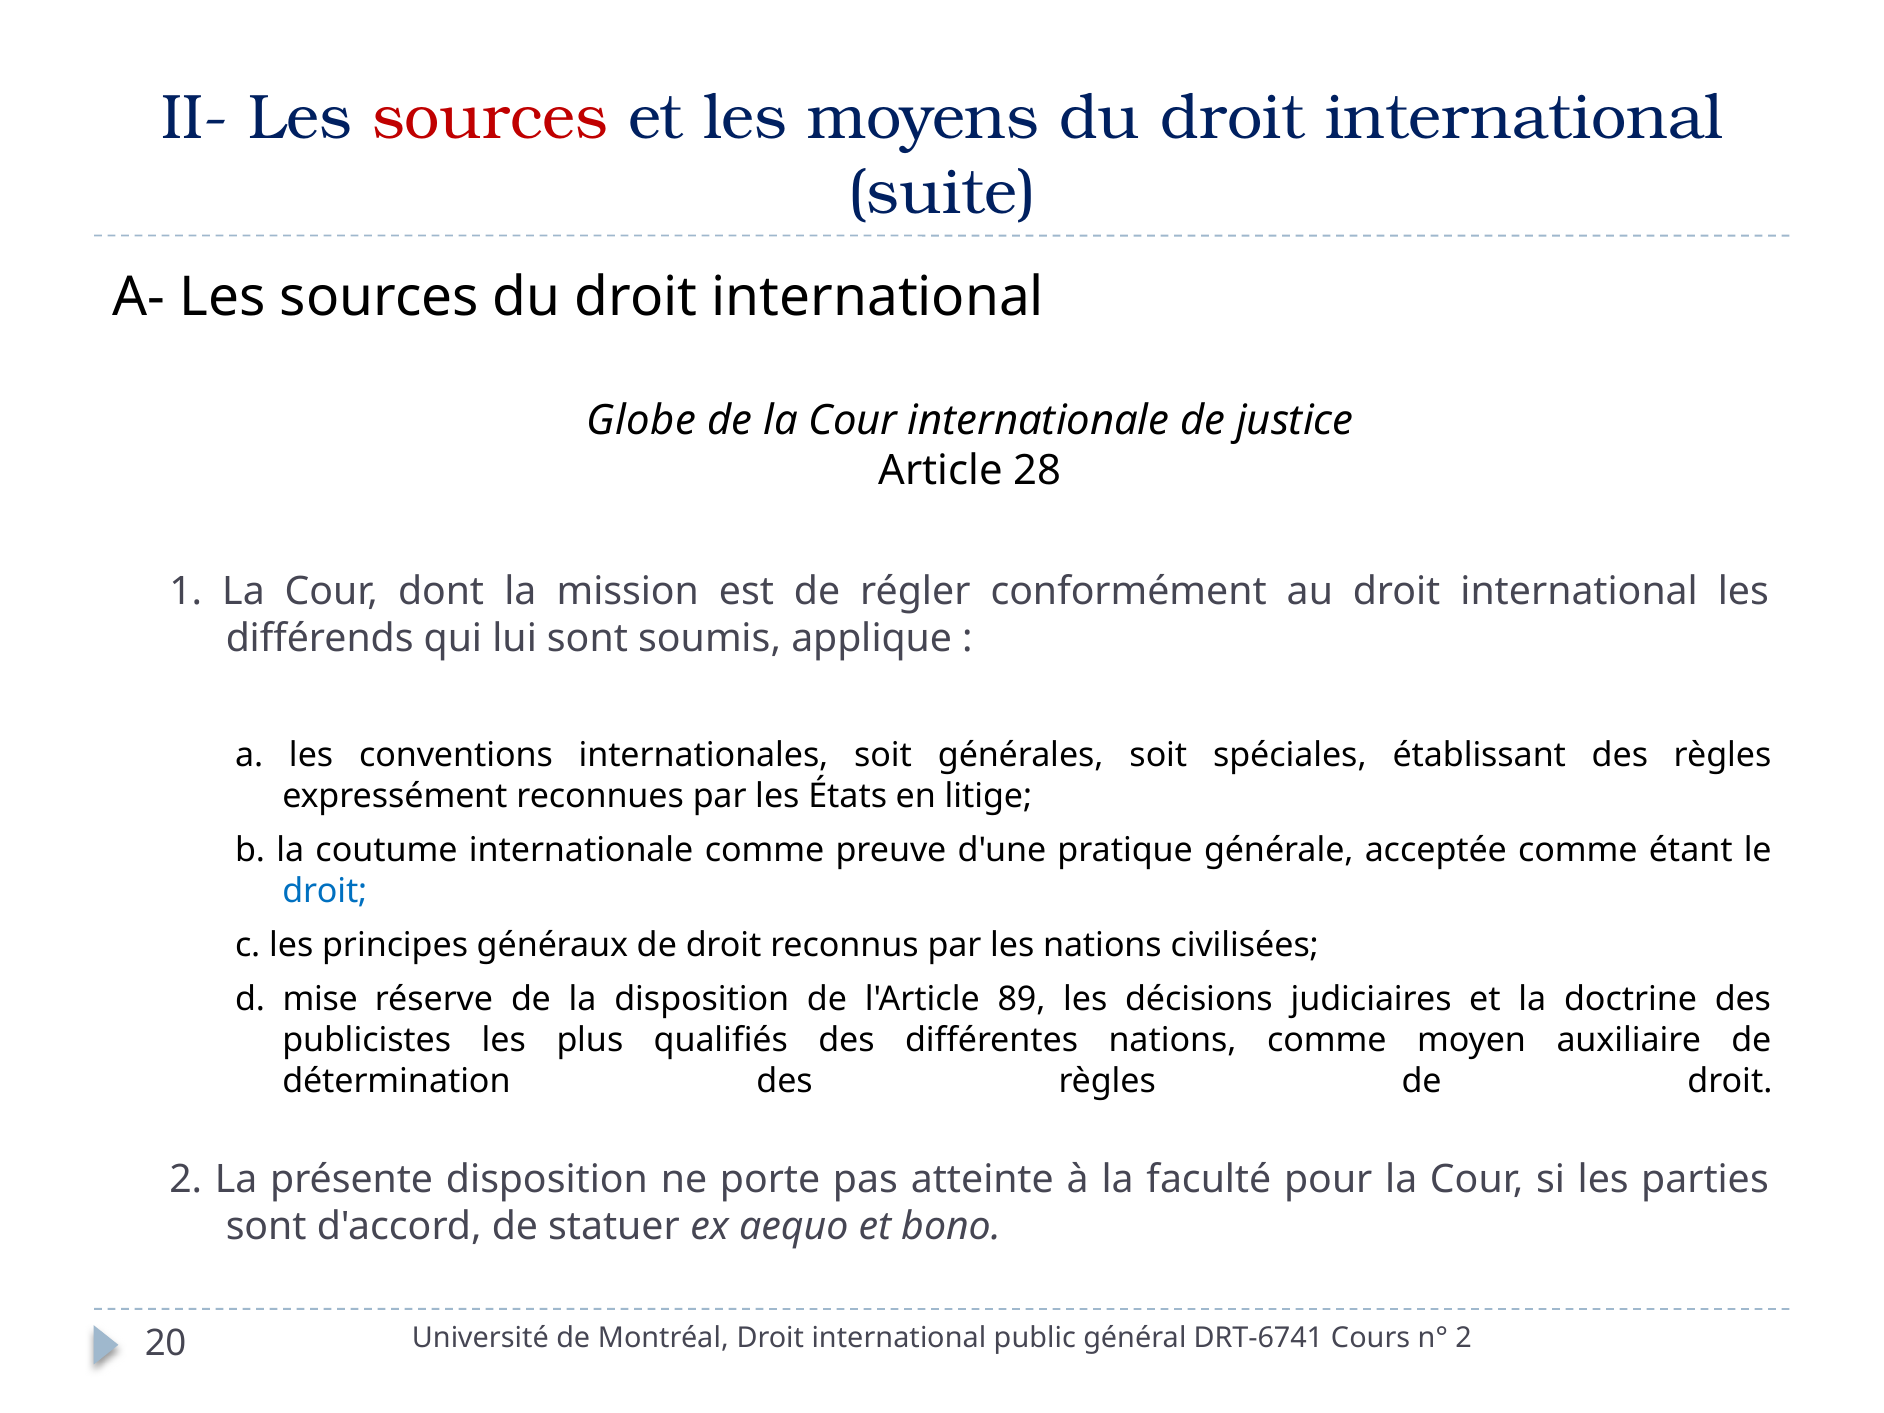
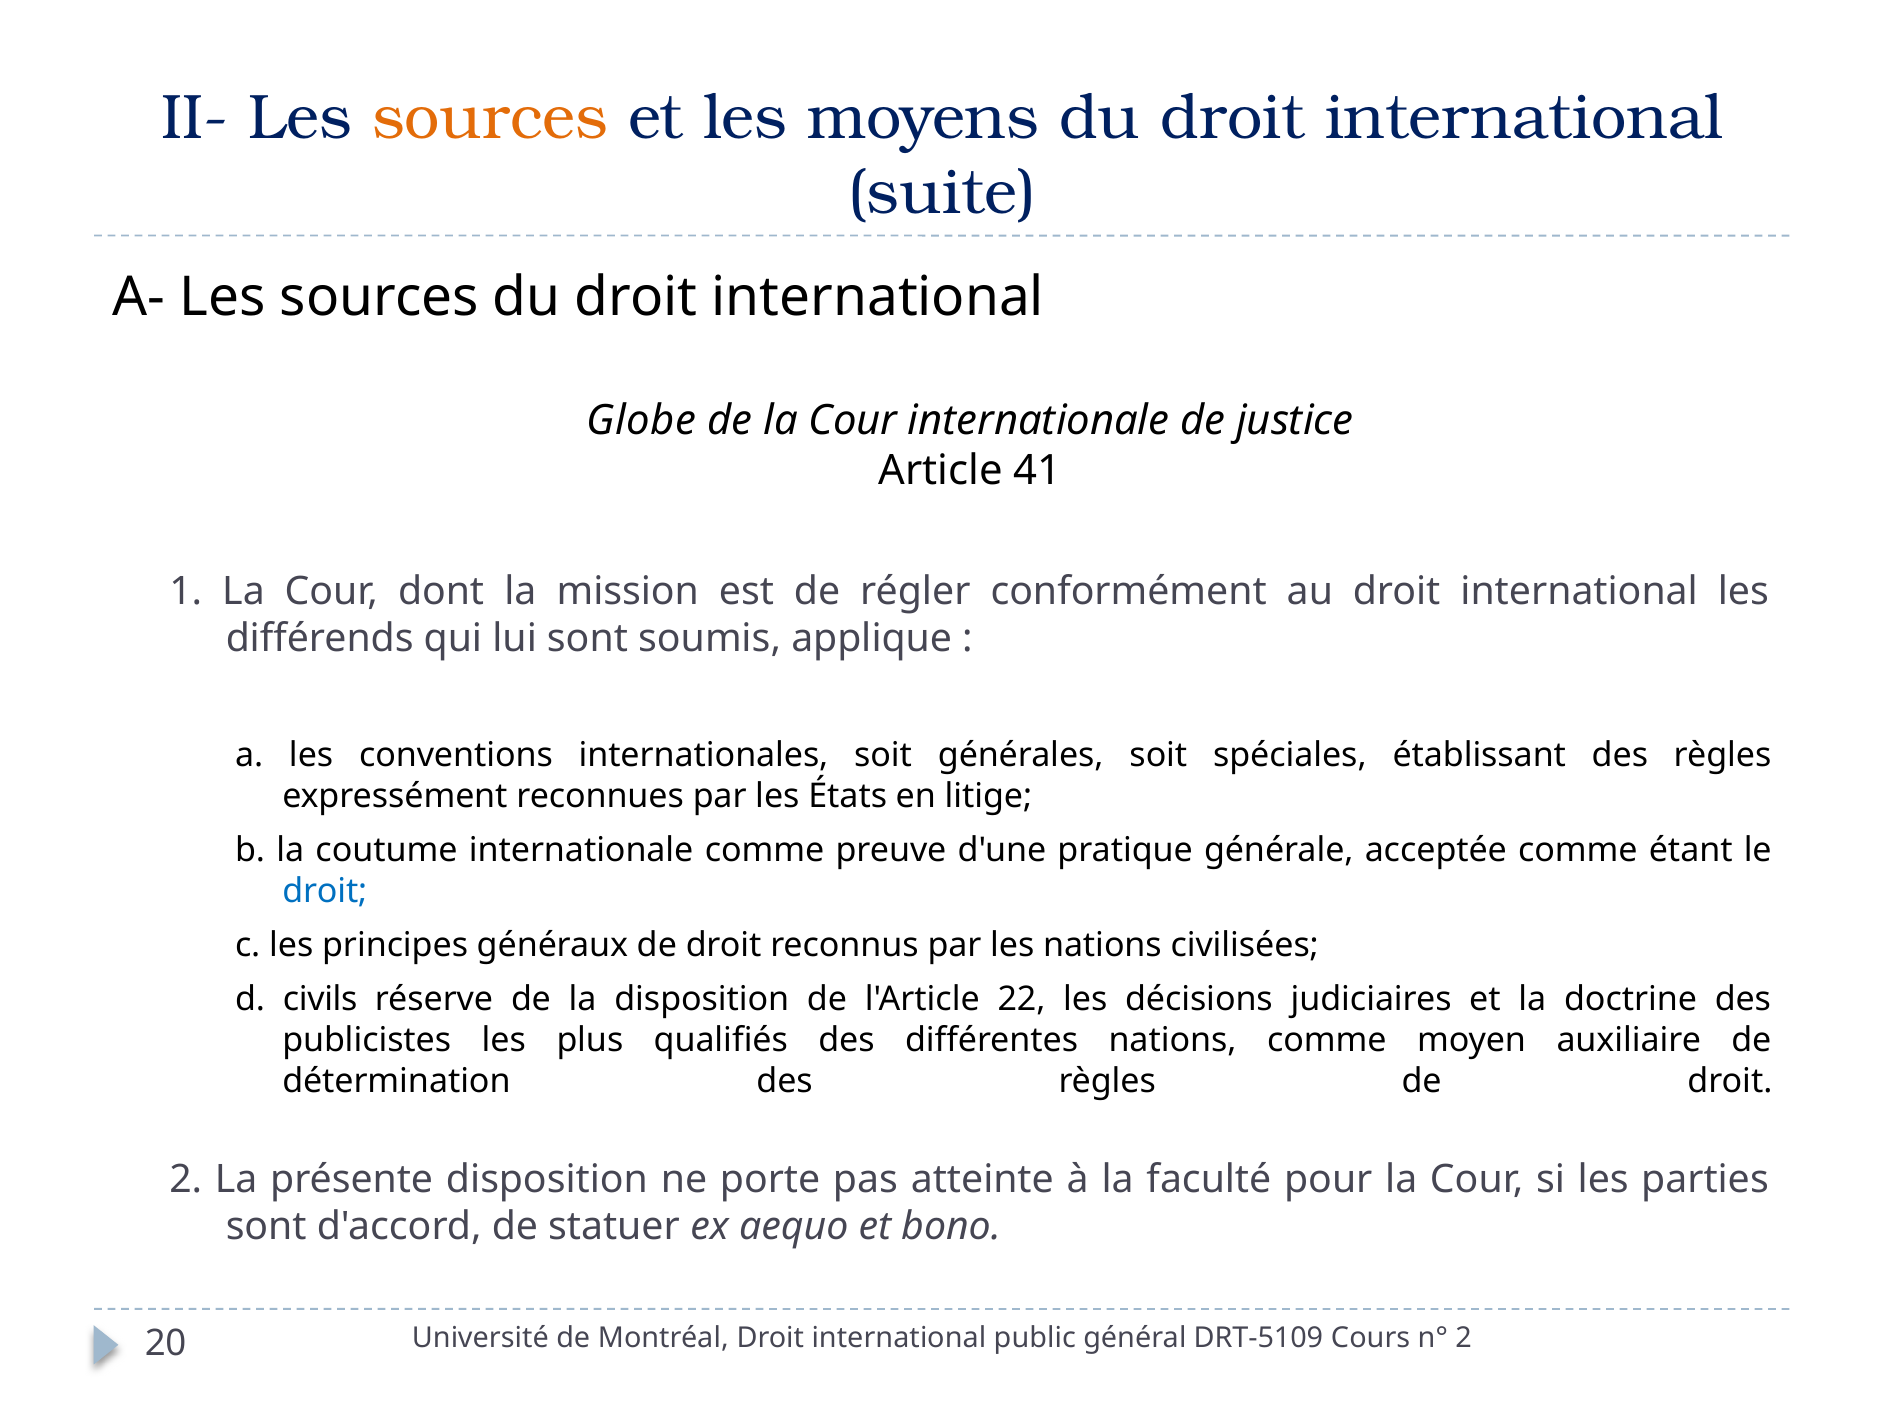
sources at (490, 118) colour: red -> orange
28: 28 -> 41
mise: mise -> civils
89: 89 -> 22
DRT-6741: DRT-6741 -> DRT-5109
